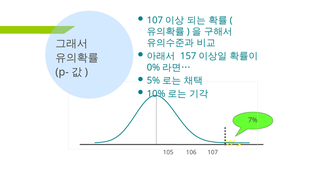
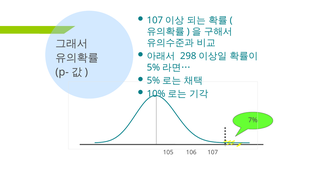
157: 157 -> 298
0% at (153, 67): 0% -> 5%
